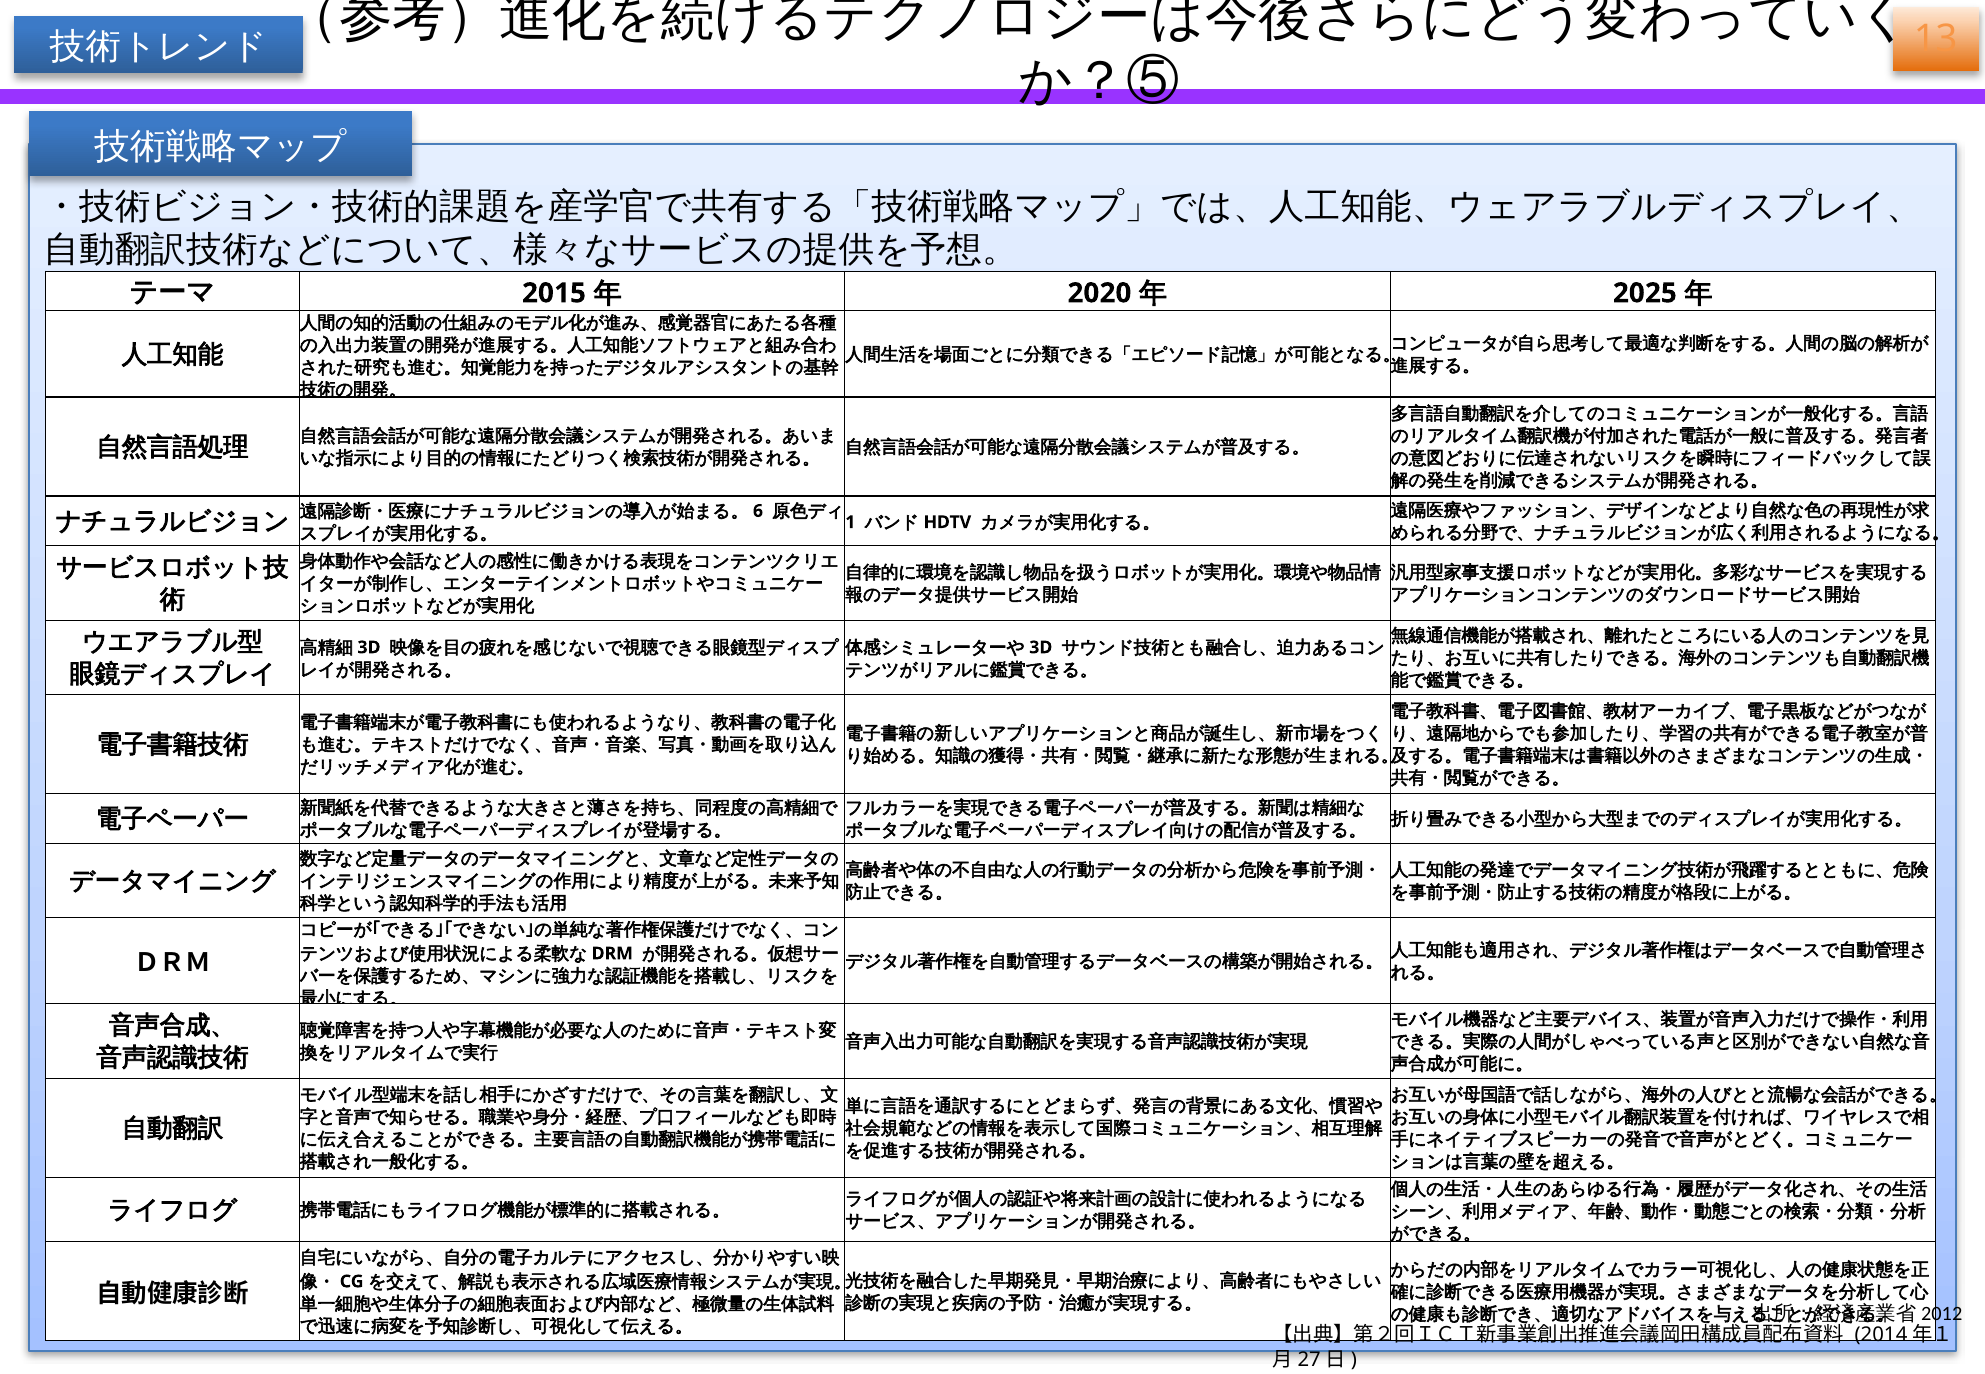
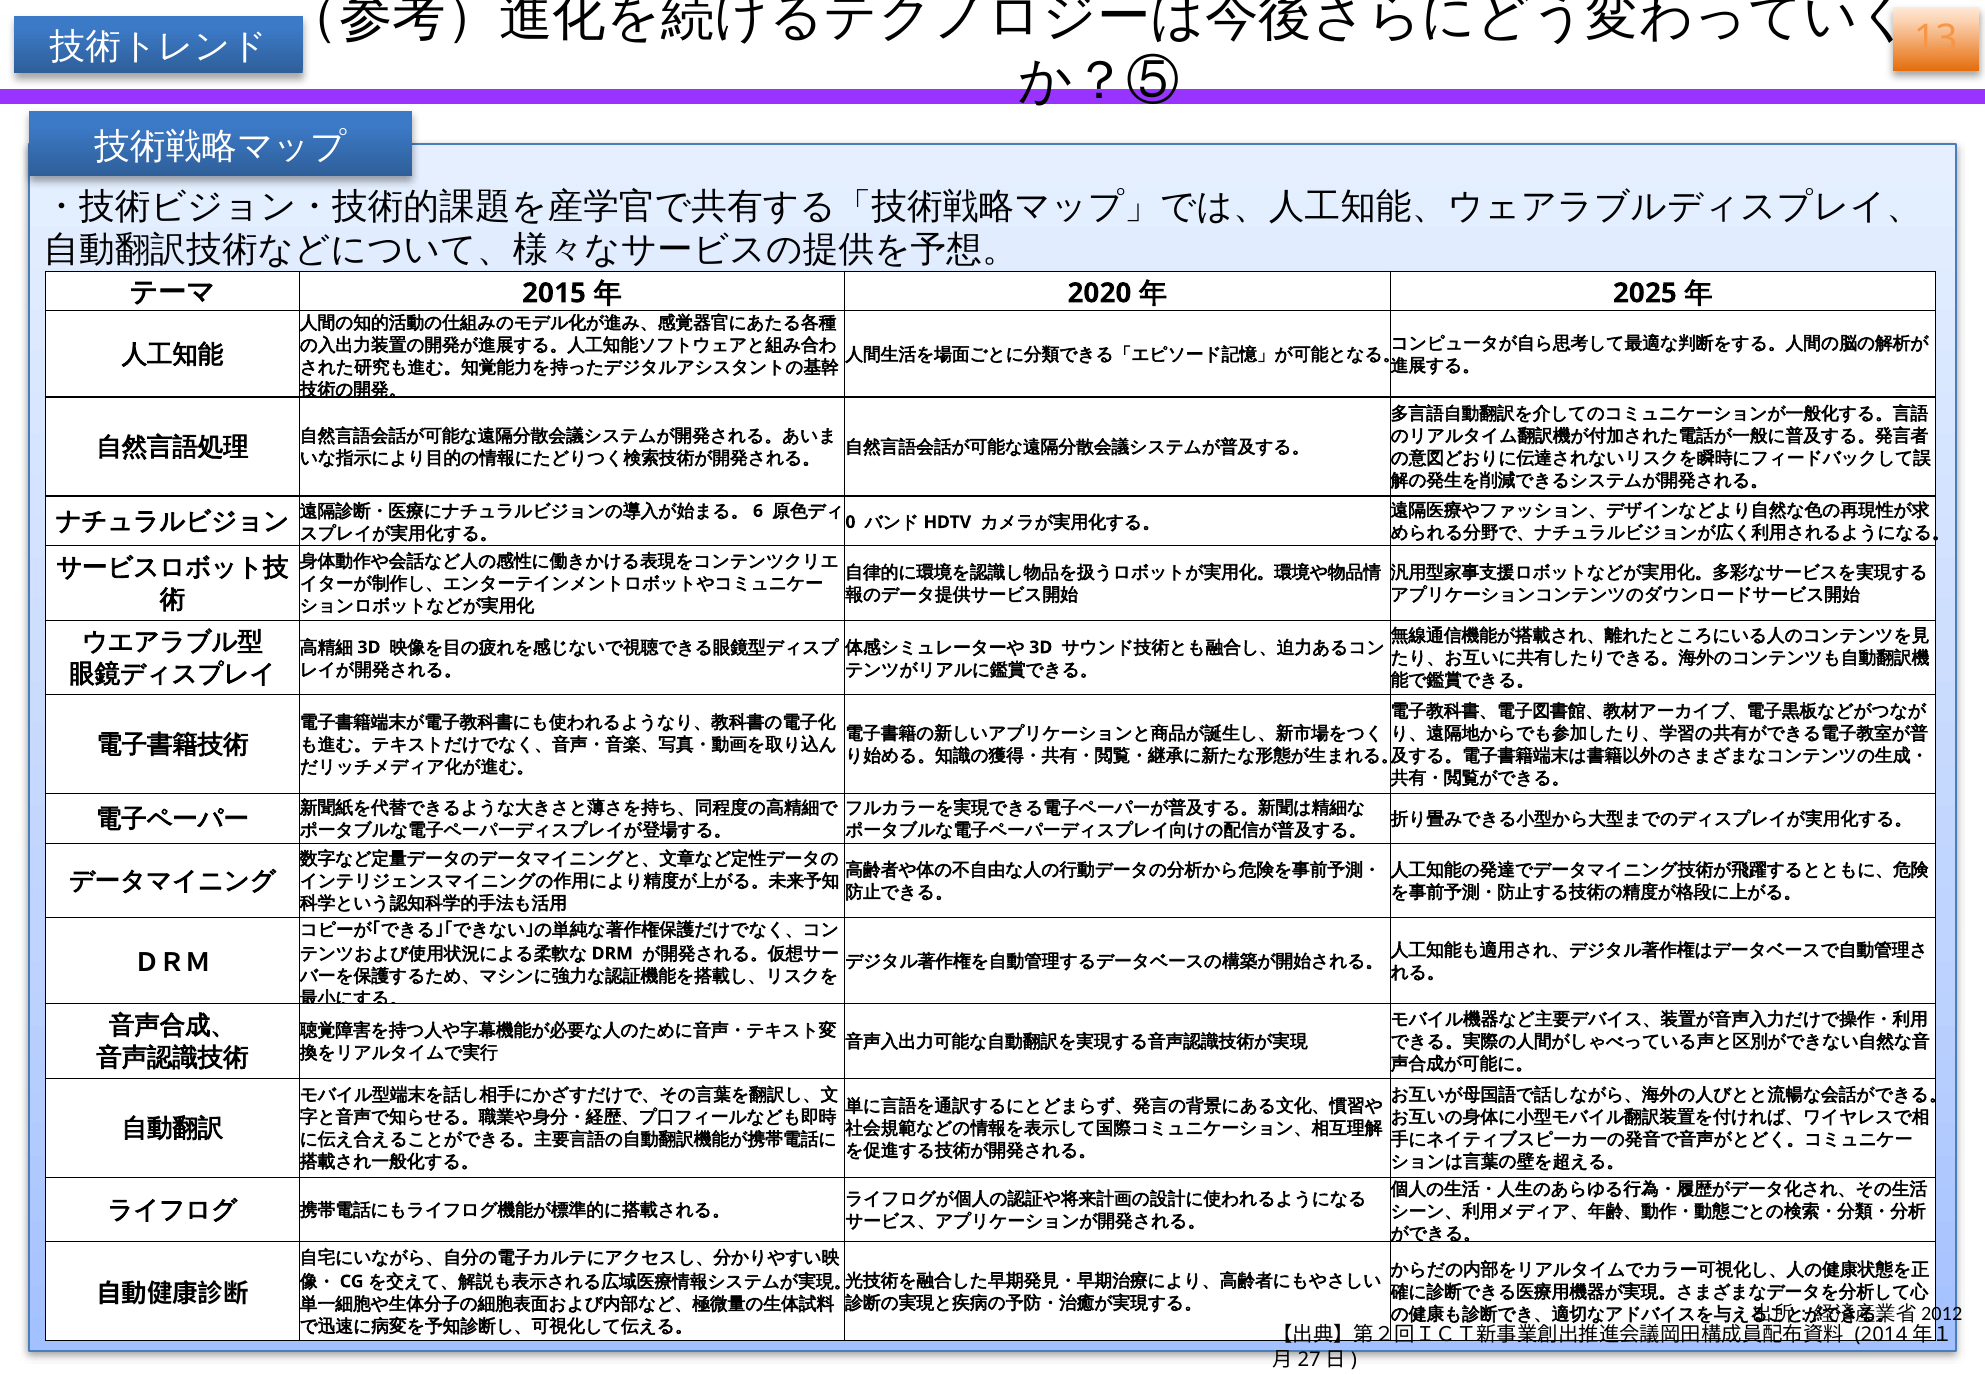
1: 1 -> 0
